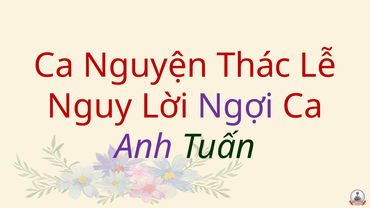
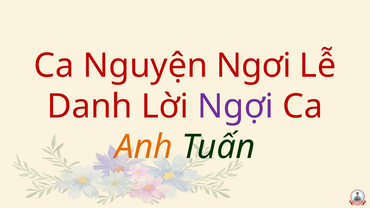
Thác: Thác -> Ngơi
Nguy: Nguy -> Danh
Anh colour: purple -> orange
